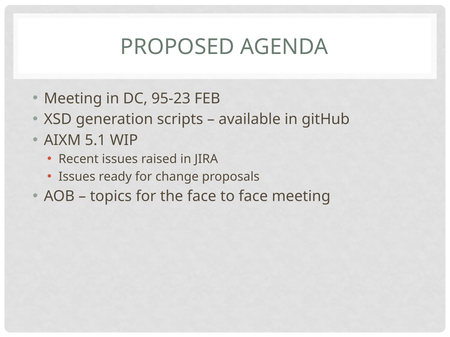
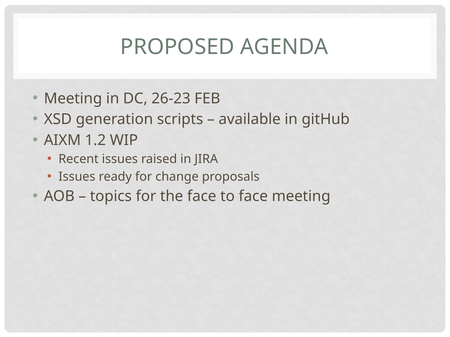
95-23: 95-23 -> 26-23
5.1: 5.1 -> 1.2
